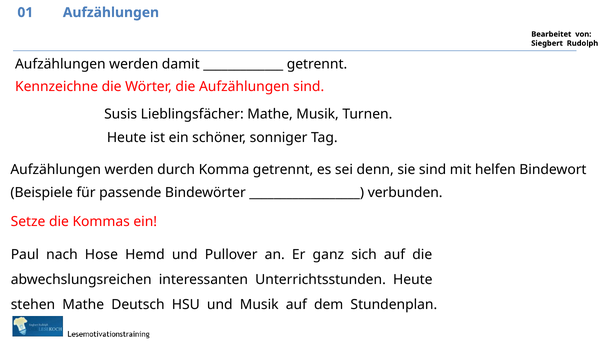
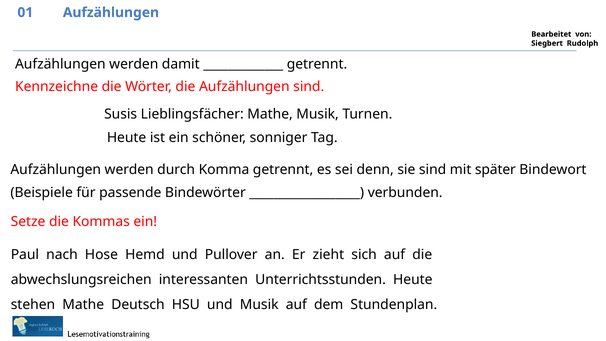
helfen: helfen -> später
ganz: ganz -> zieht
